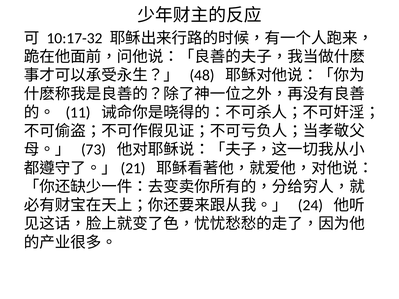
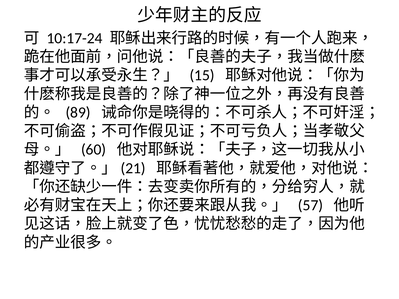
10:17-32: 10:17-32 -> 10:17-24
48: 48 -> 15
11: 11 -> 89
73: 73 -> 60
24: 24 -> 57
